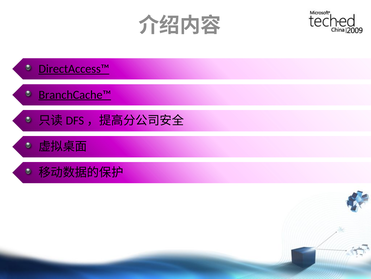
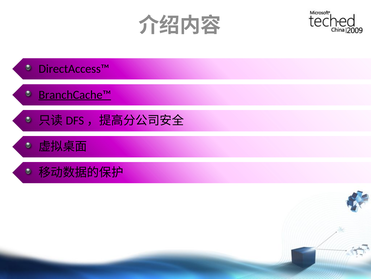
DirectAccess™ underline: present -> none
